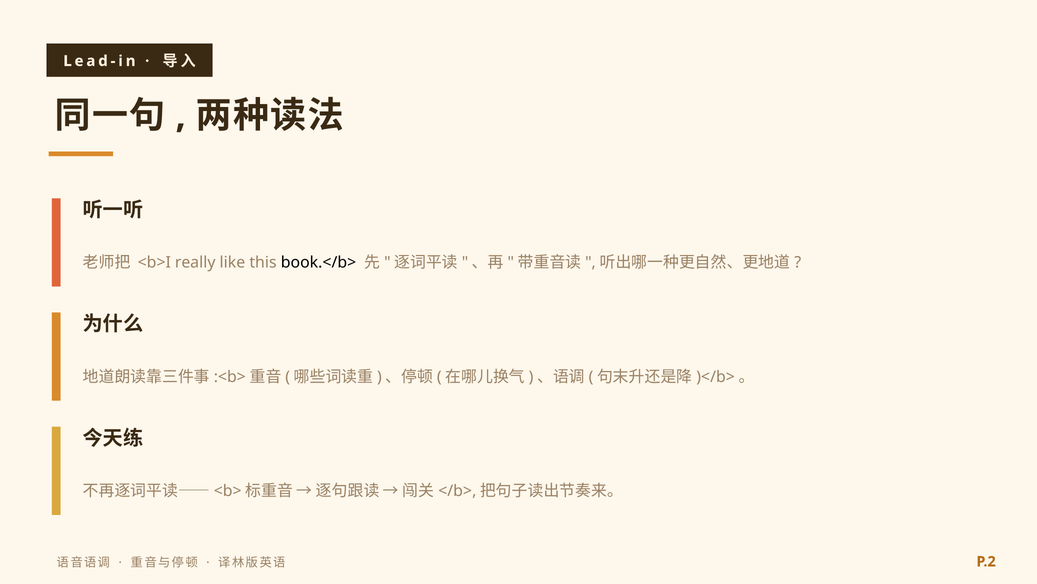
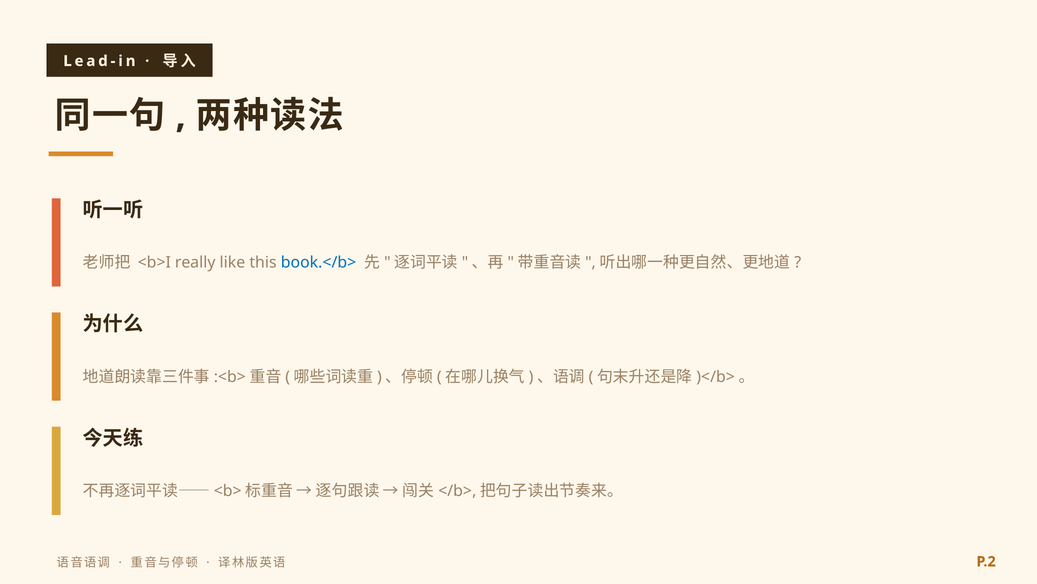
book.</b> colour: black -> blue
